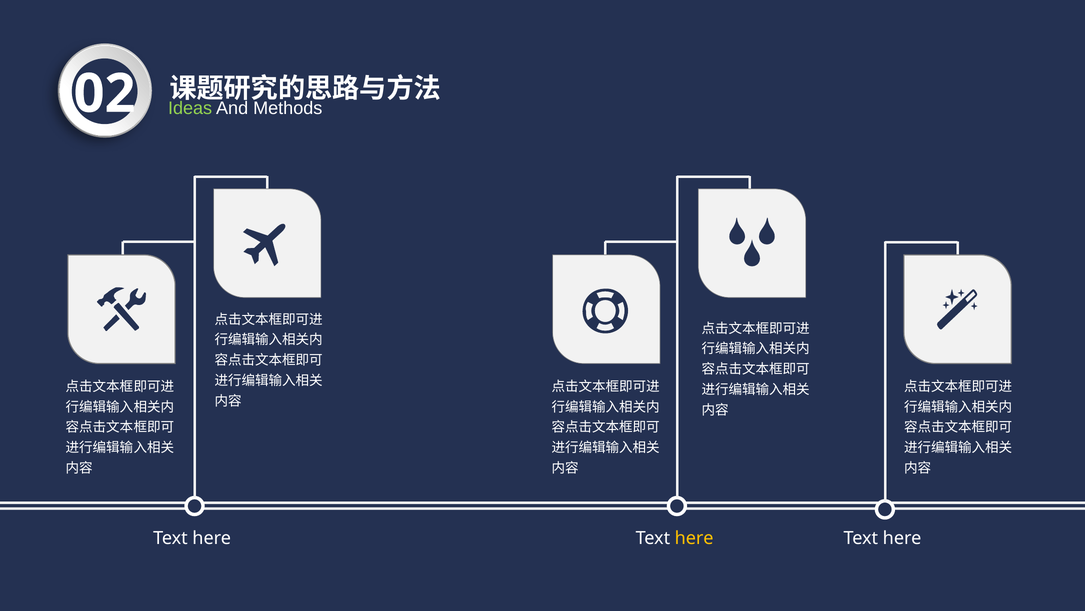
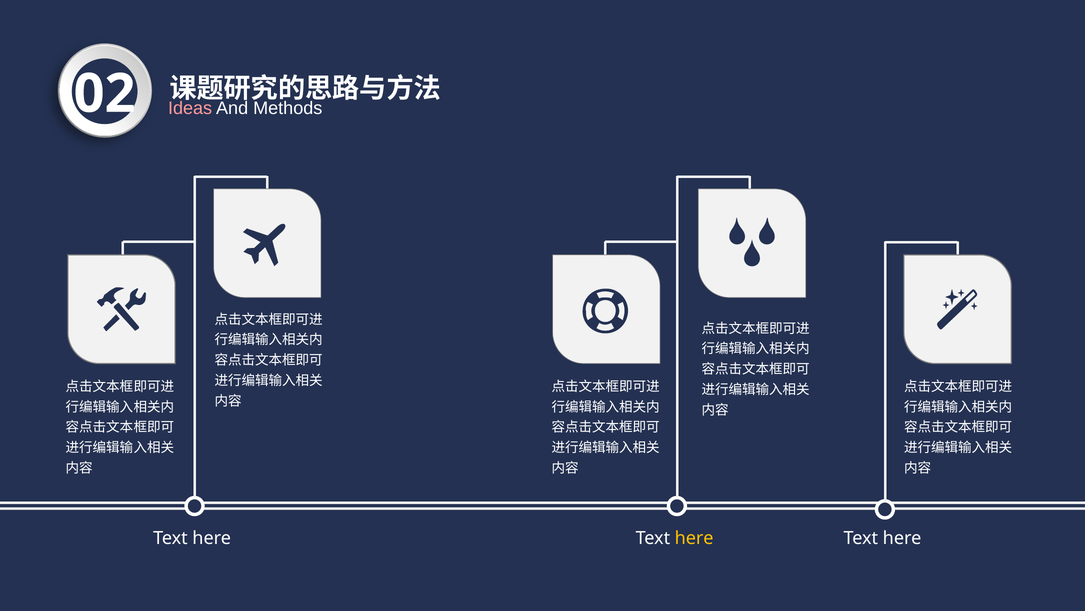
Ideas colour: light green -> pink
